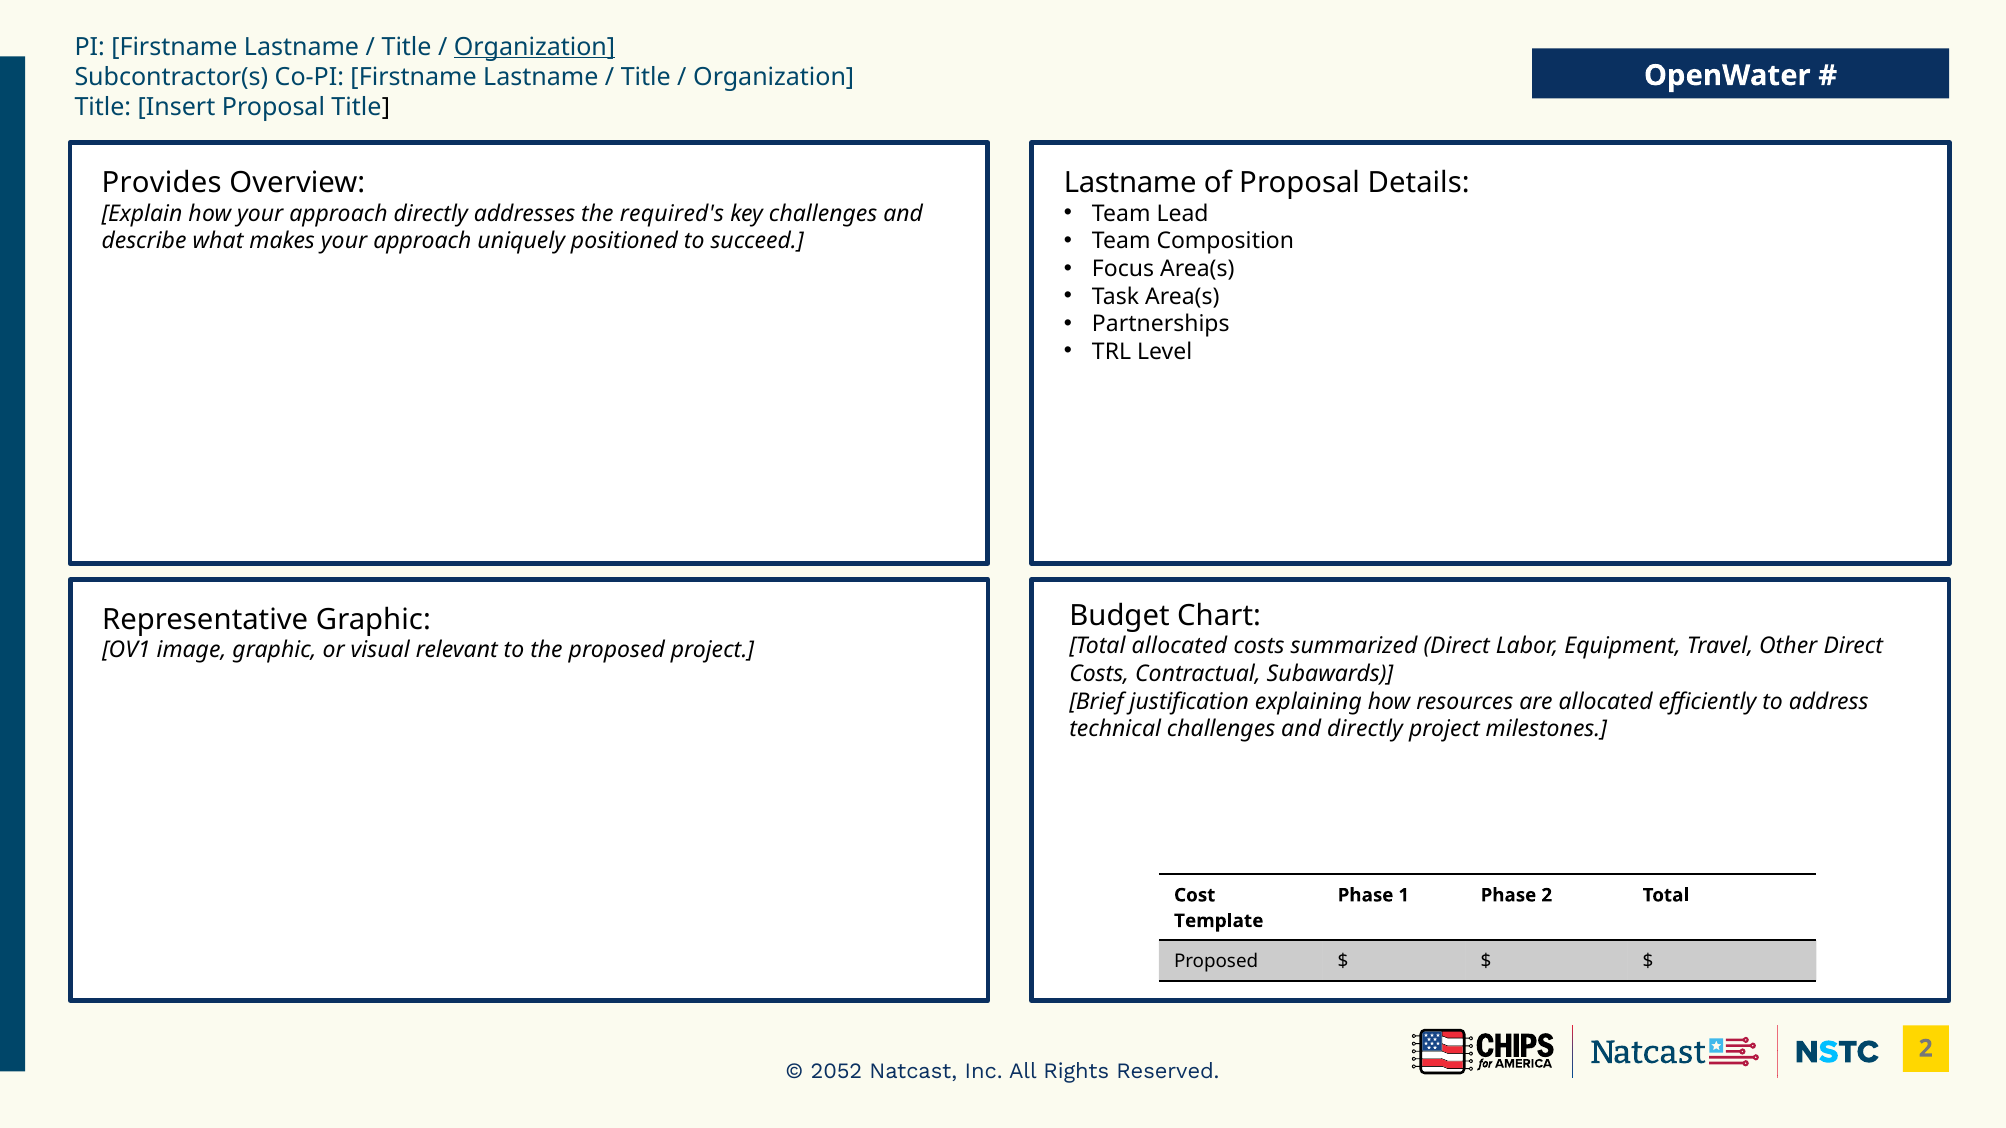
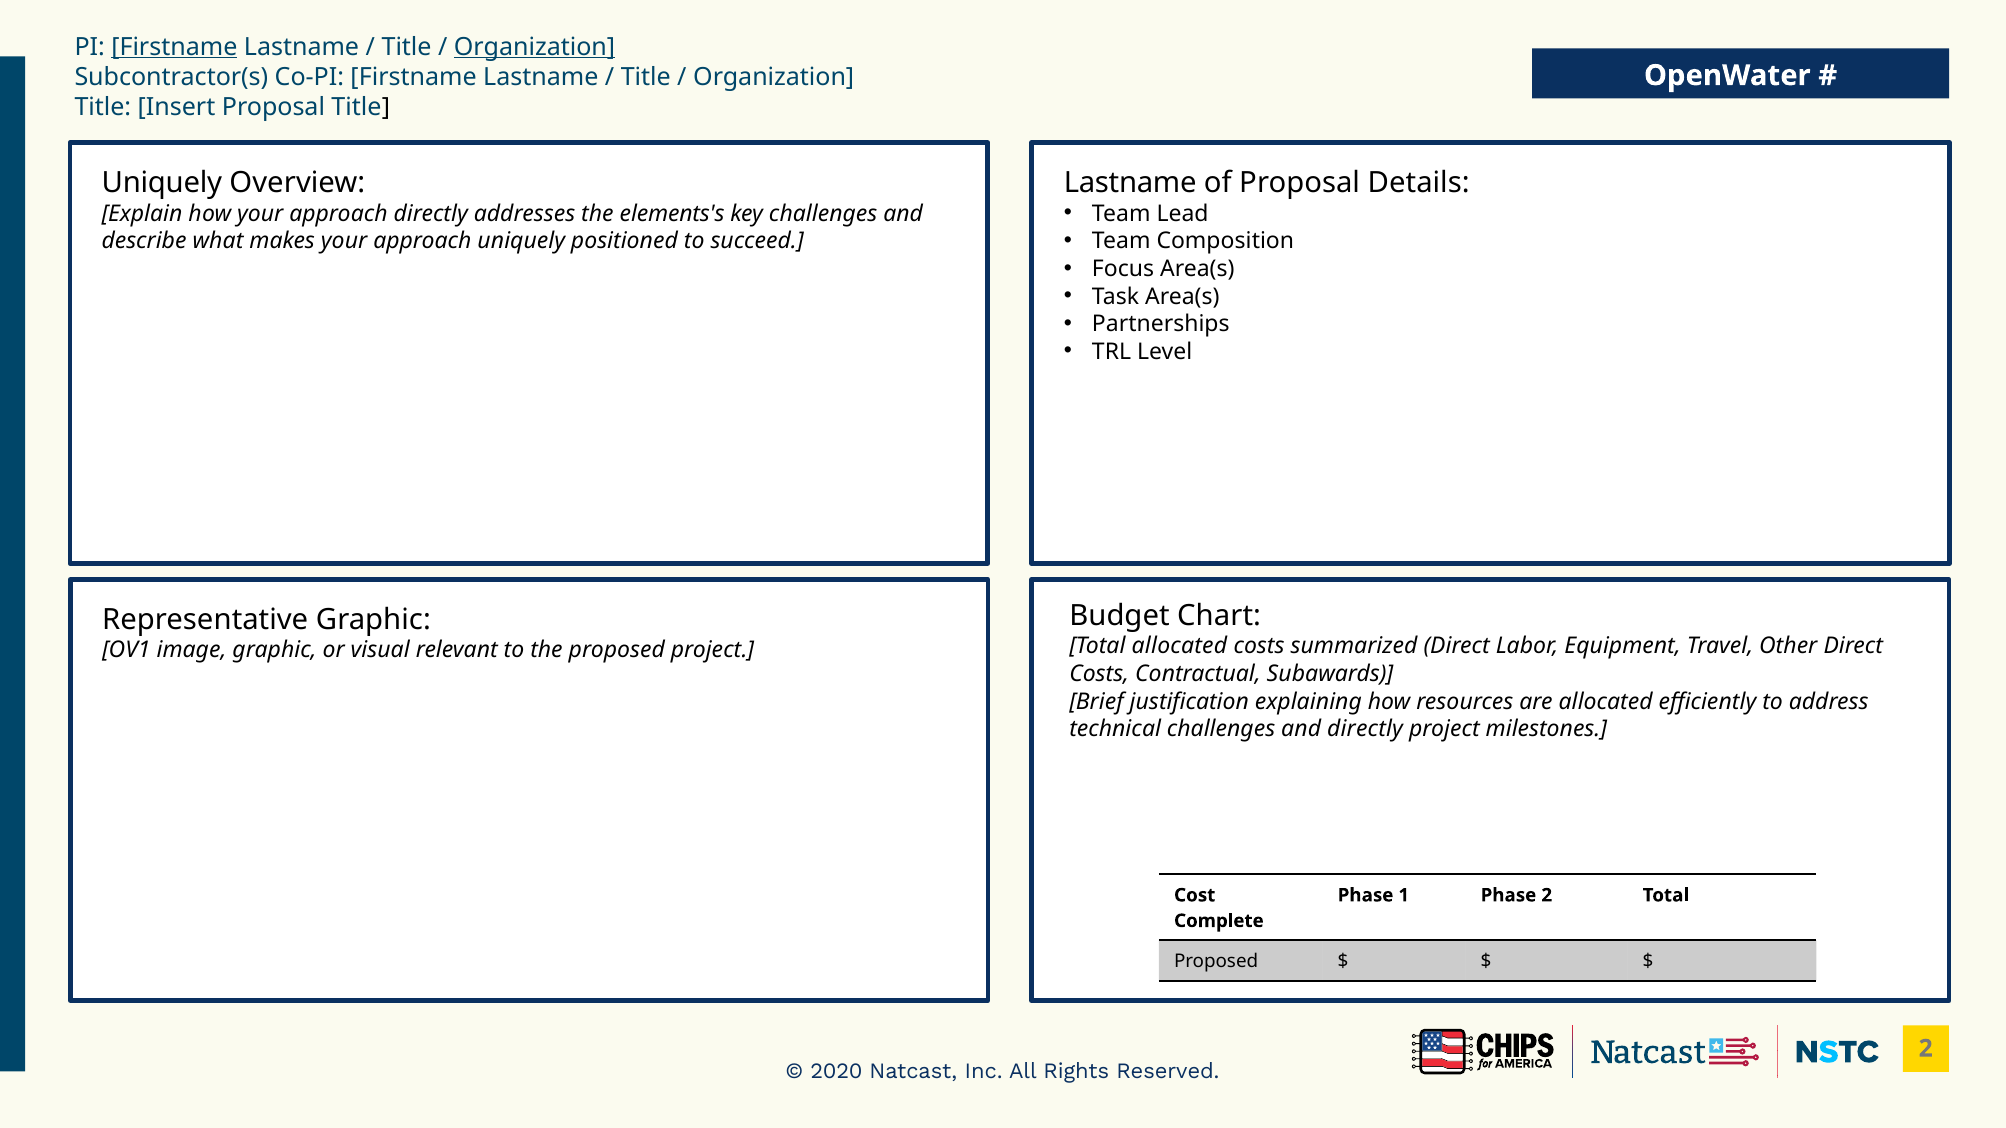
Firstname at (174, 47) underline: none -> present
Provides at (162, 183): Provides -> Uniquely
required's: required's -> elements's
Template: Template -> Complete
2052: 2052 -> 2020
